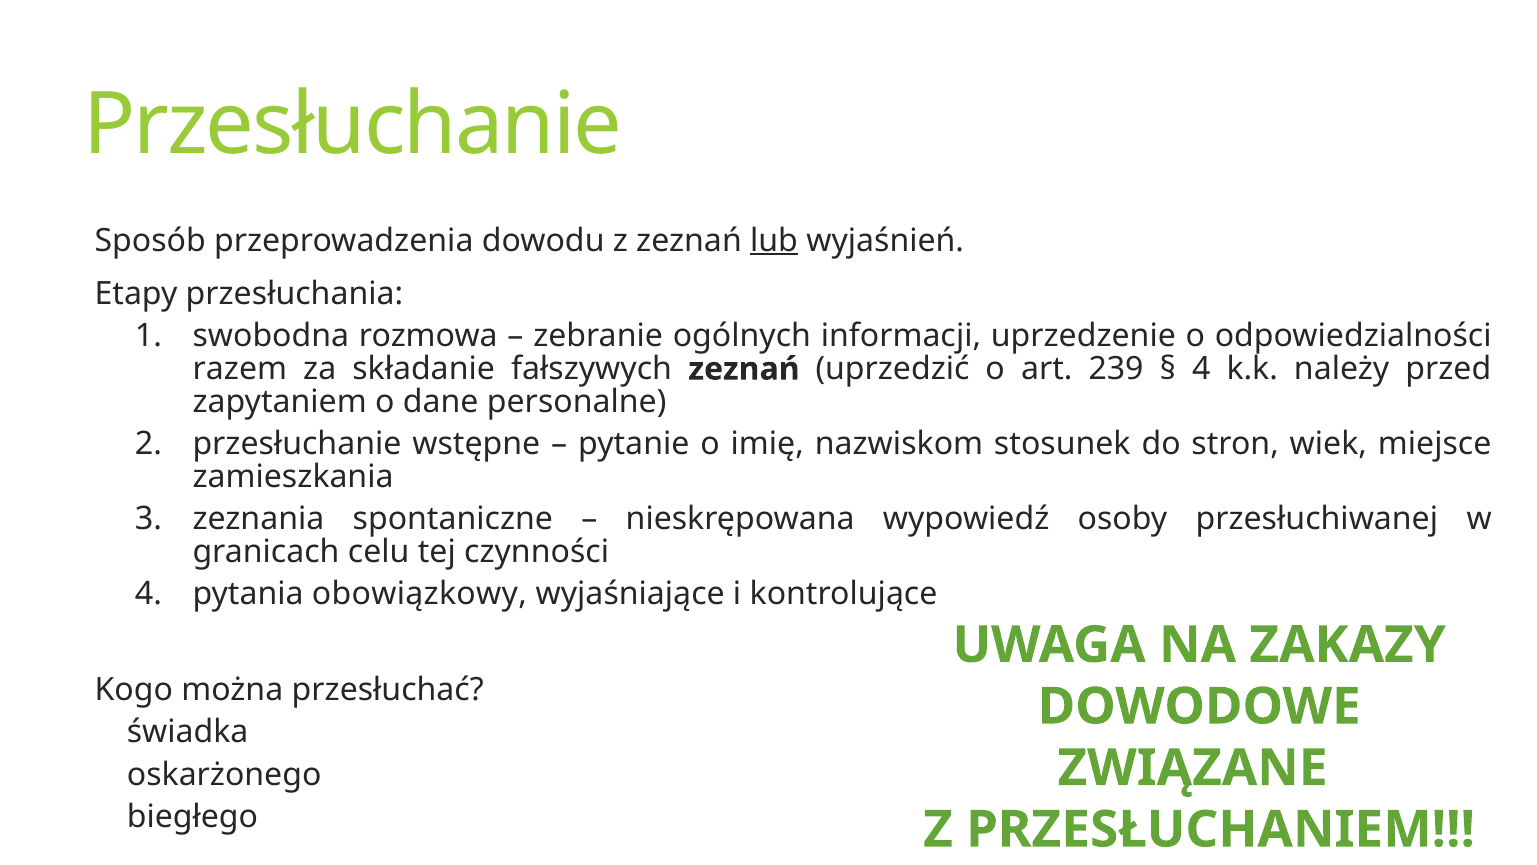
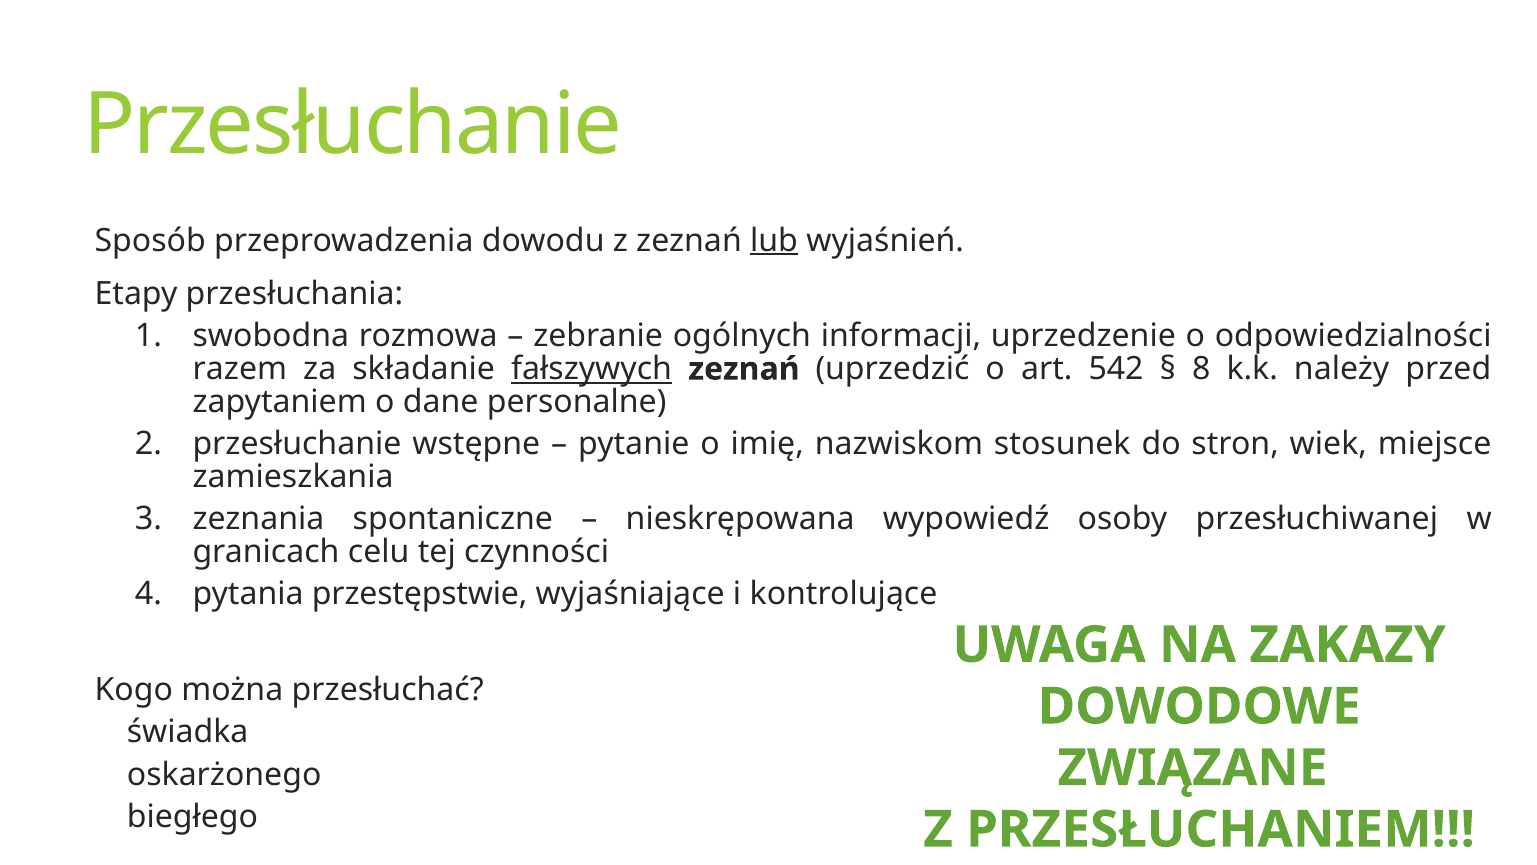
fałszywych underline: none -> present
239: 239 -> 542
4 at (1201, 369): 4 -> 8
obowiązkowy: obowiązkowy -> przestępstwie
